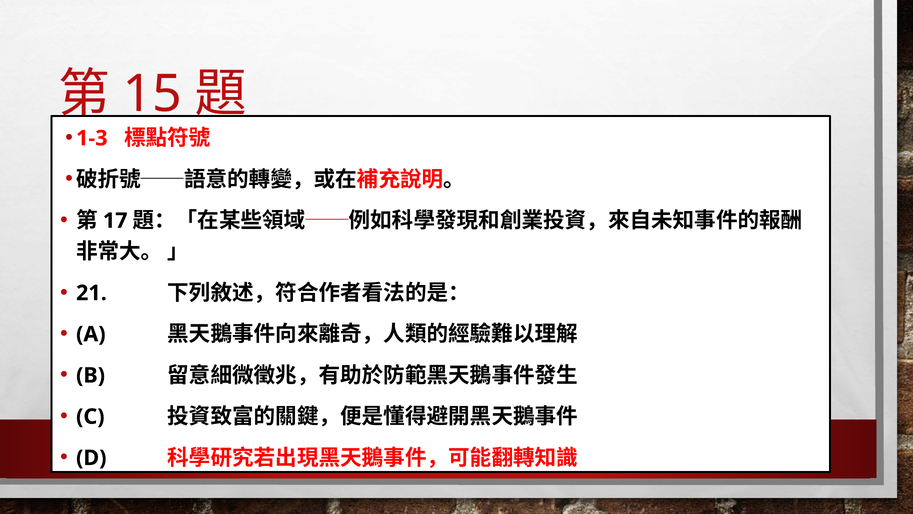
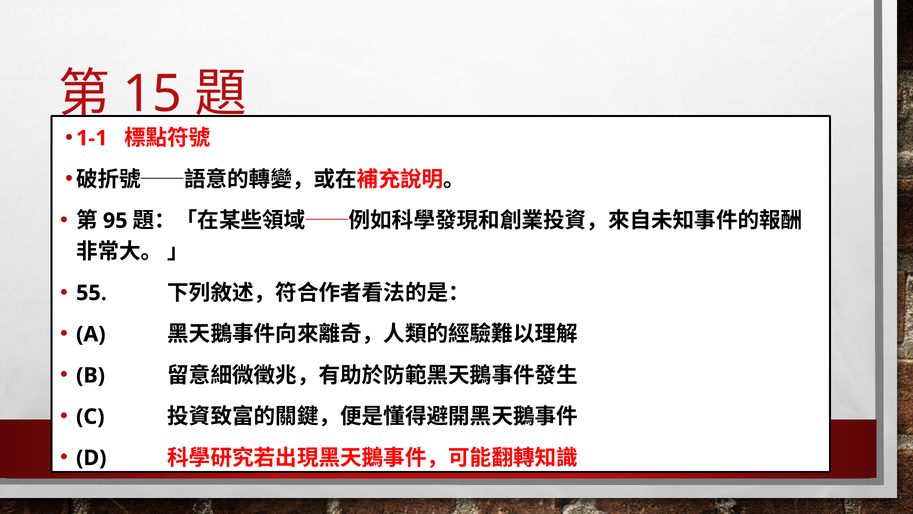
1-3: 1-3 -> 1-1
17: 17 -> 95
21: 21 -> 55
